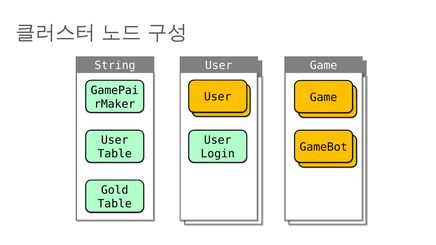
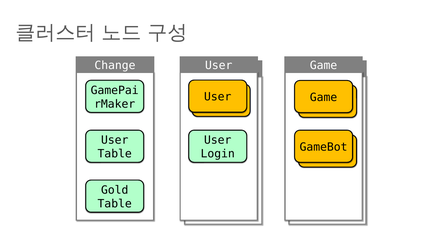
String: String -> Change
